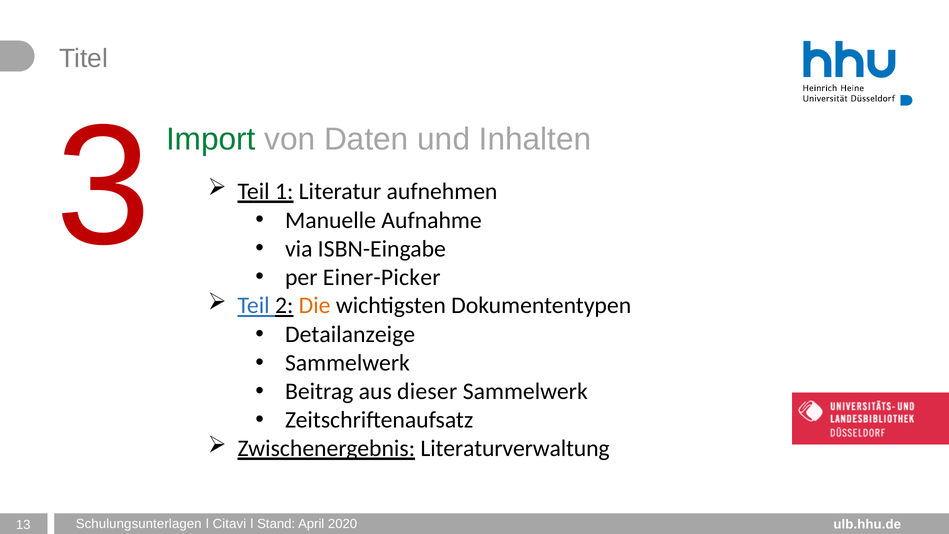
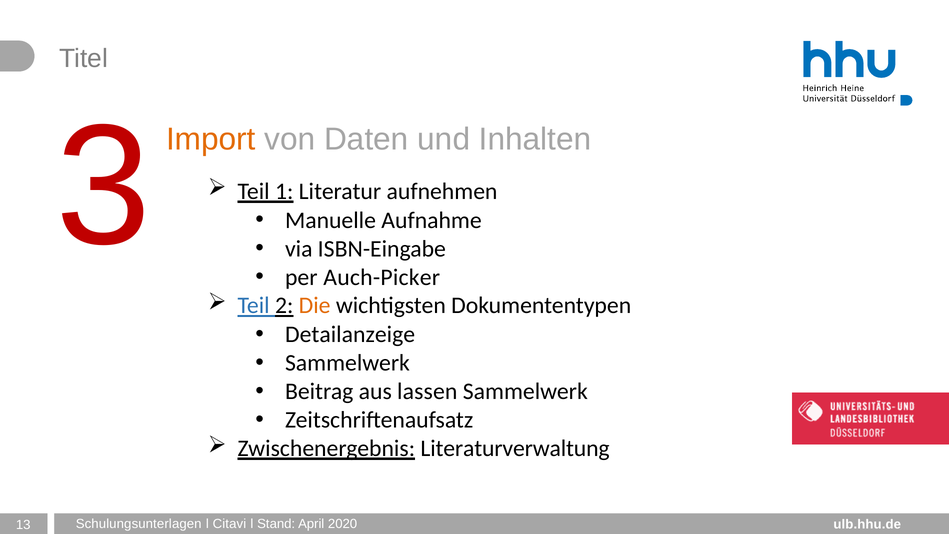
Import colour: green -> orange
Einer-Picker: Einer-Picker -> Auch-Picker
dieser: dieser -> lassen
